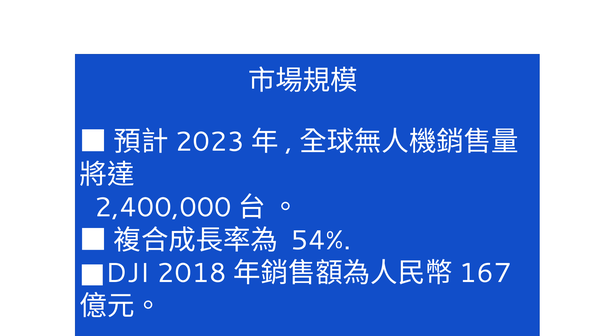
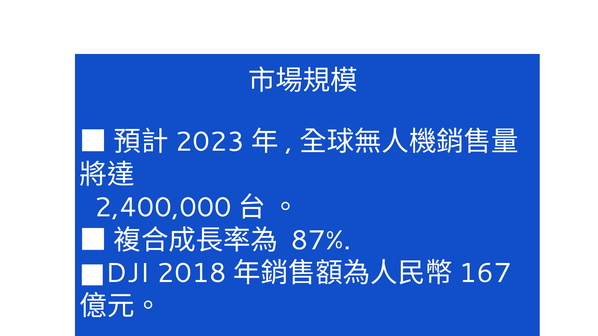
54%: 54% -> 87%
